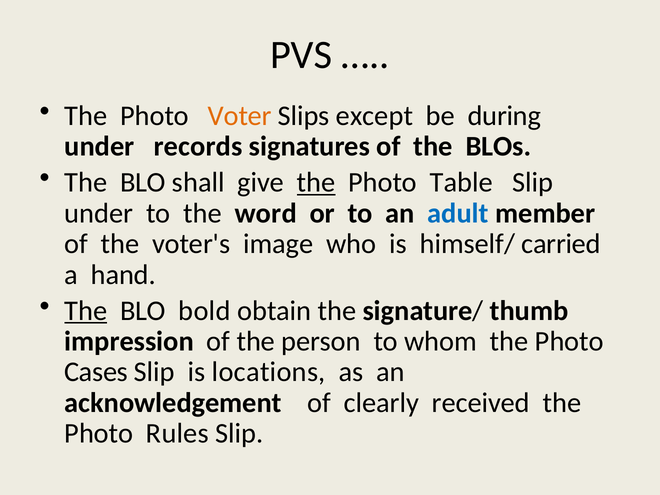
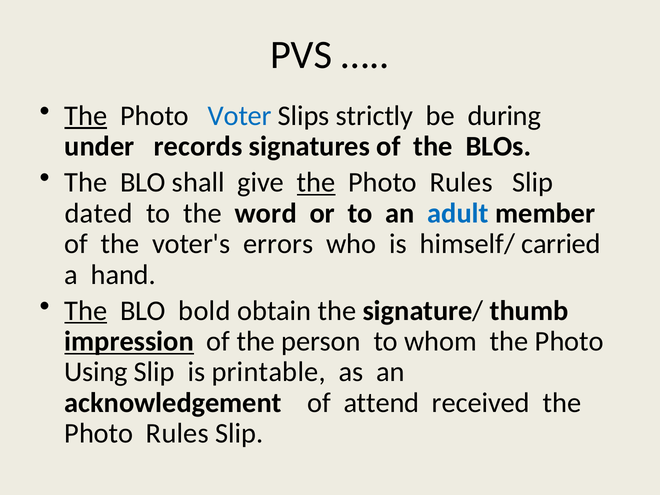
The at (86, 116) underline: none -> present
Voter colour: orange -> blue
except: except -> strictly
Table at (461, 183): Table -> Rules
under at (99, 213): under -> dated
image: image -> errors
impression underline: none -> present
Cases: Cases -> Using
locations: locations -> printable
clearly: clearly -> attend
